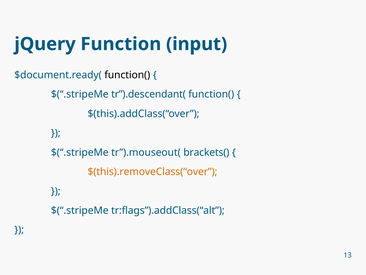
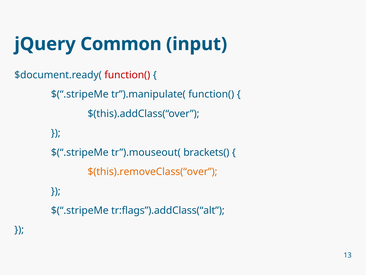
Function: Function -> Common
function( at (127, 75) colour: black -> red
tr”).descendant(: tr”).descendant( -> tr”).manipulate(
